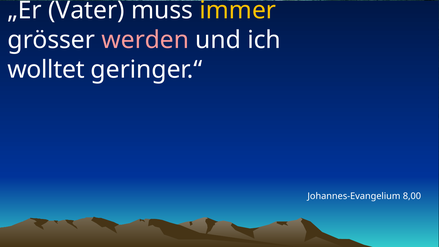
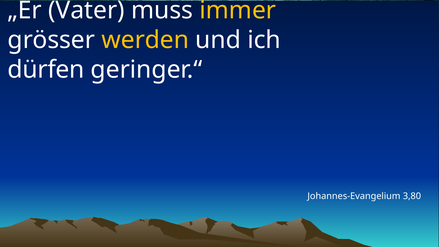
werden colour: pink -> yellow
wolltet: wolltet -> dürfen
8,00: 8,00 -> 3,80
